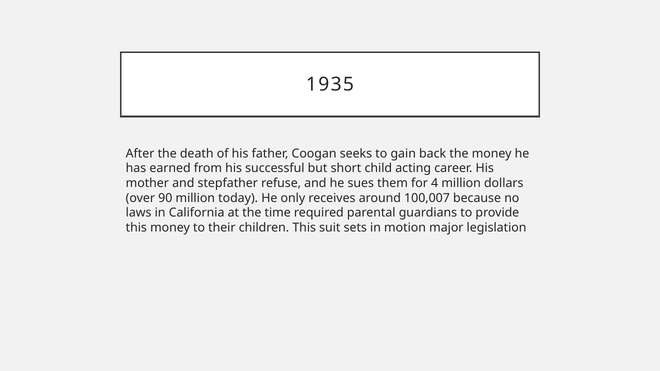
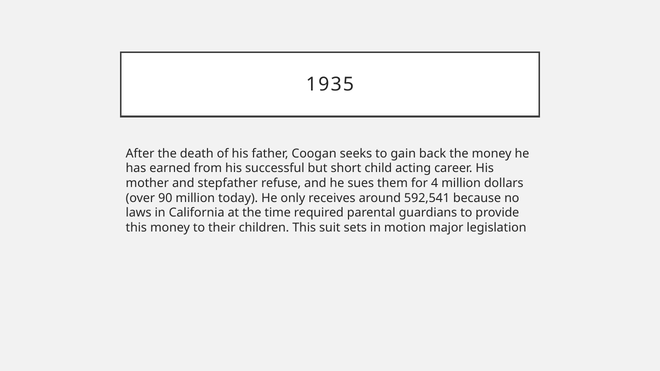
100,007: 100,007 -> 592,541
